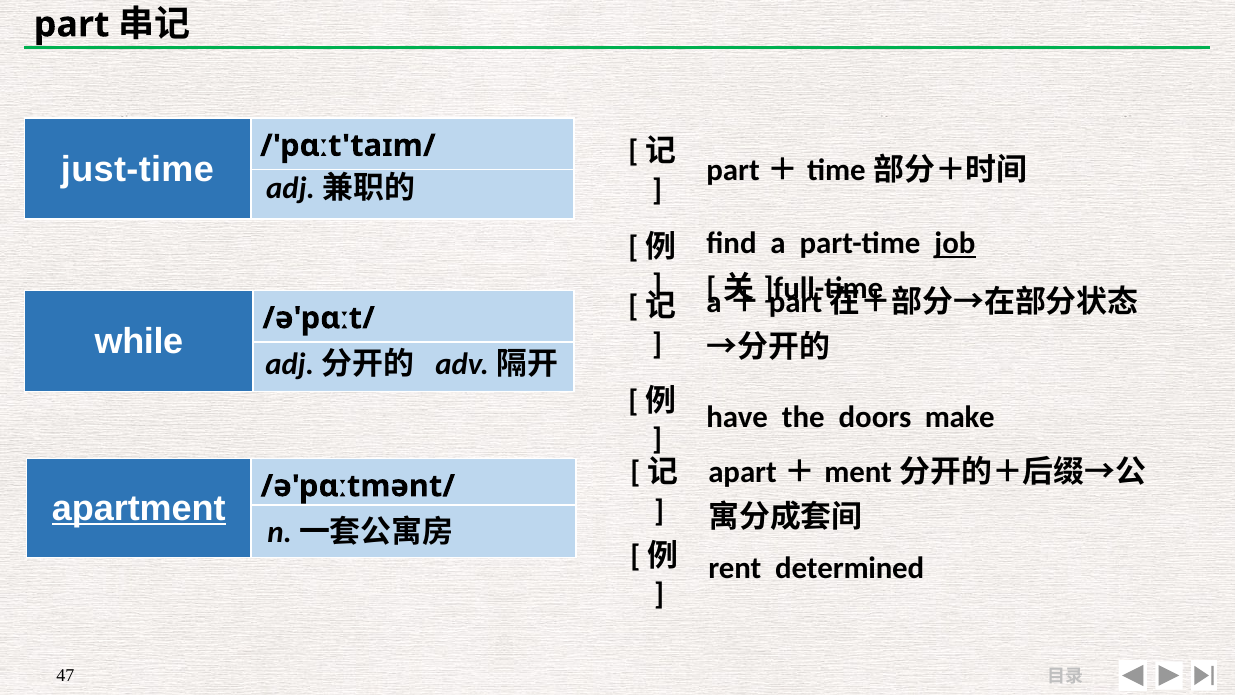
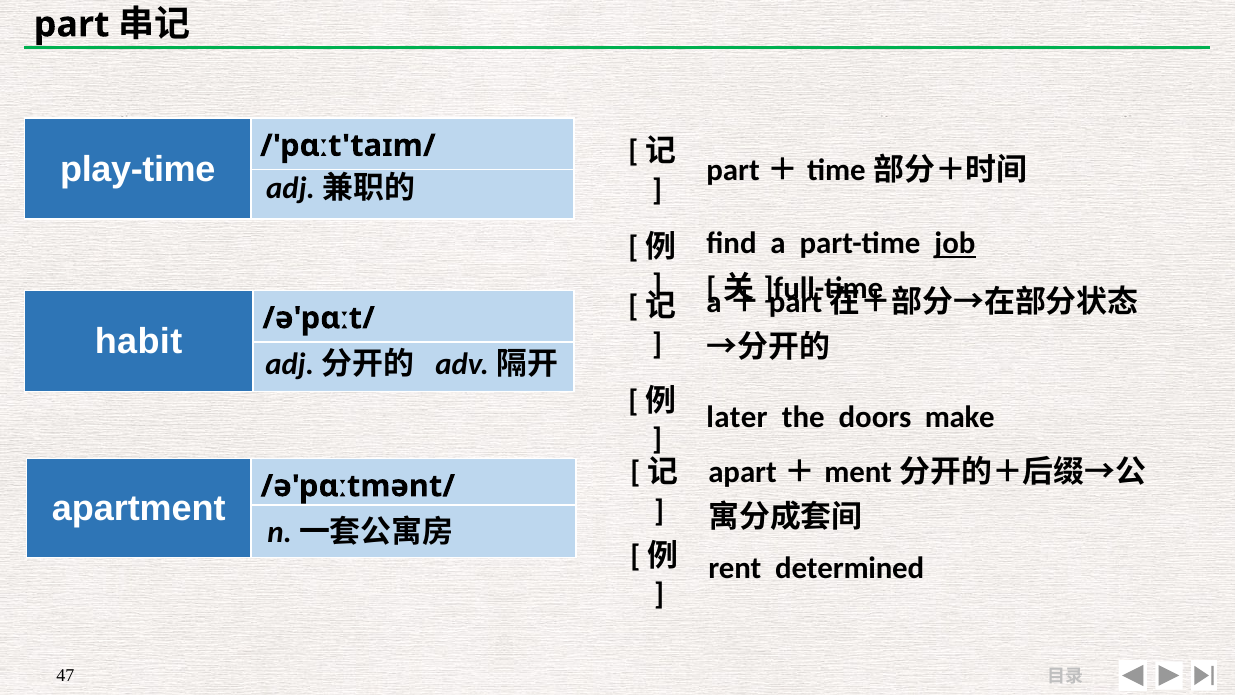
just-time: just-time -> play-time
while: while -> habit
have: have -> later
apartment underline: present -> none
